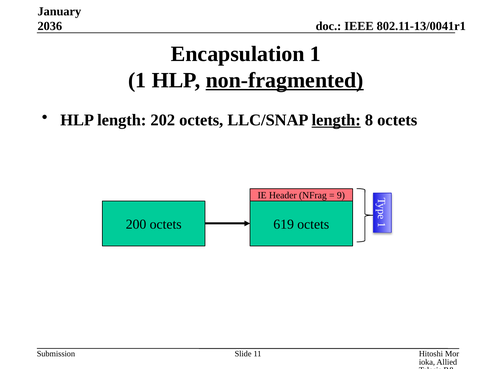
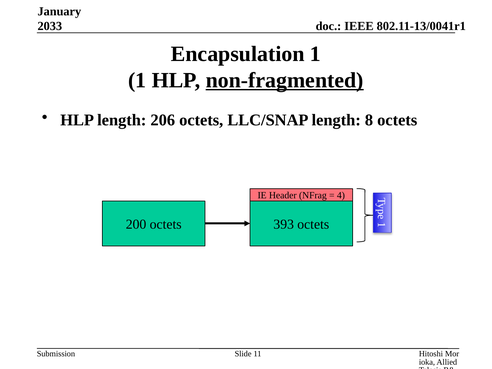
2036: 2036 -> 2033
202: 202 -> 206
length at (336, 120) underline: present -> none
9: 9 -> 4
619: 619 -> 393
